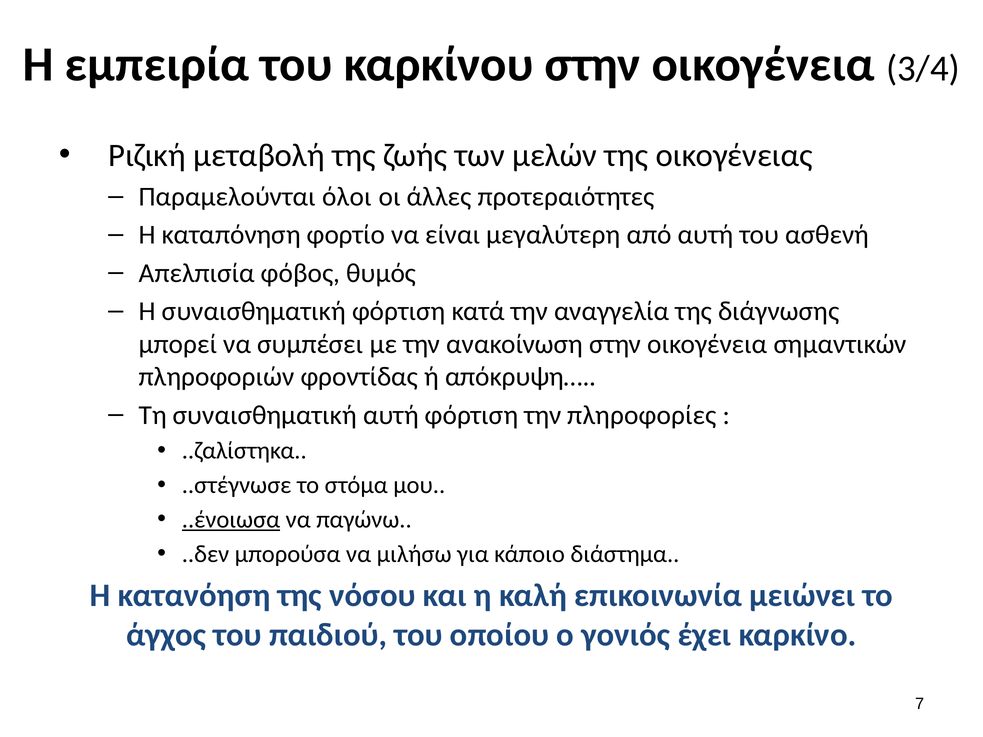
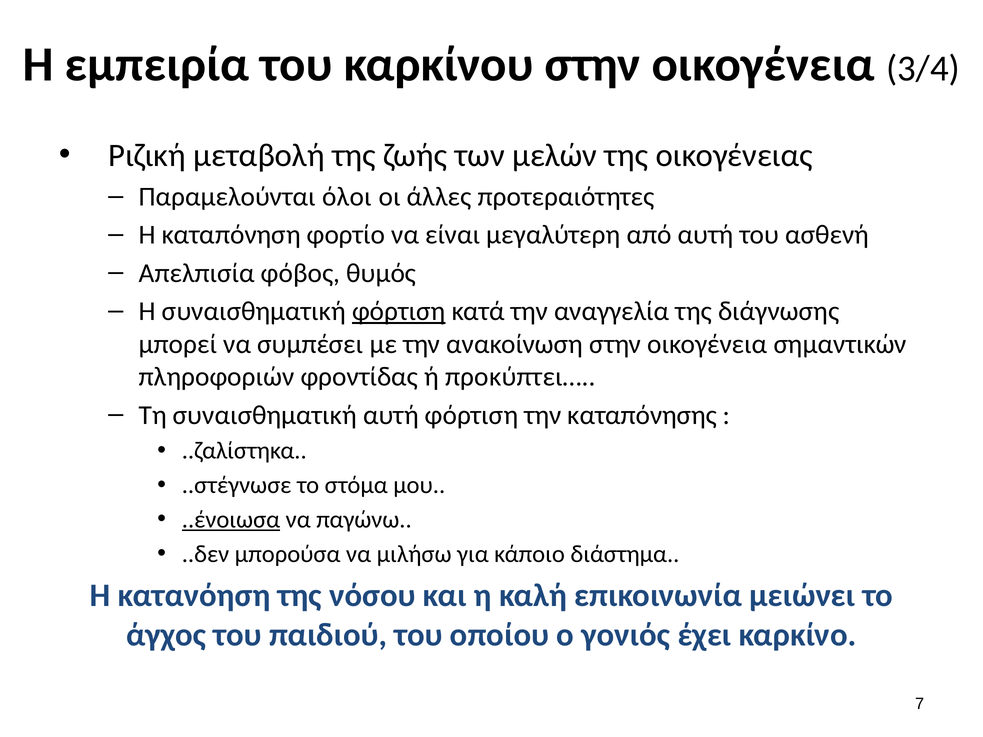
φόρτιση at (399, 311) underline: none -> present
απόκρυψη…: απόκρυψη… -> προκύπτει…
πληροφορίες: πληροφορίες -> καταπόνησης
